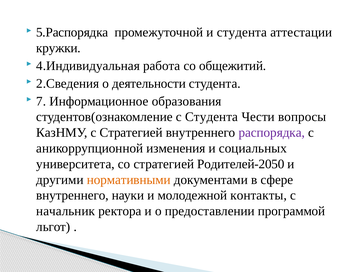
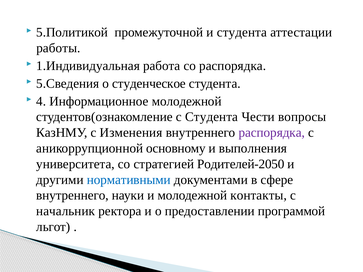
5.Распорядка: 5.Распорядка -> 5.Политикой
кружки: кружки -> работы
4.Индивидуальная: 4.Индивидуальная -> 1.Индивидуальная
со общежитий: общежитий -> распорядка
2.Сведения: 2.Сведения -> 5.Сведения
деятельности: деятельности -> студенческое
7: 7 -> 4
Информационное образования: образования -> молодежной
с Стратегией: Стратегией -> Изменения
изменения: изменения -> основному
социальных: социальных -> выполнения
нормативными colour: orange -> blue
